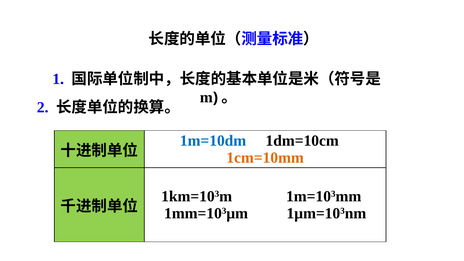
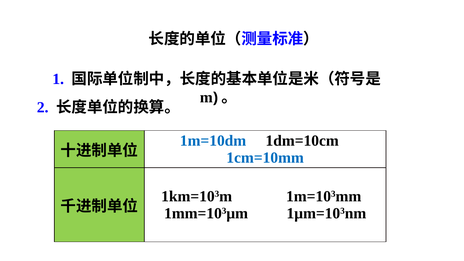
1cm=10mm colour: orange -> blue
